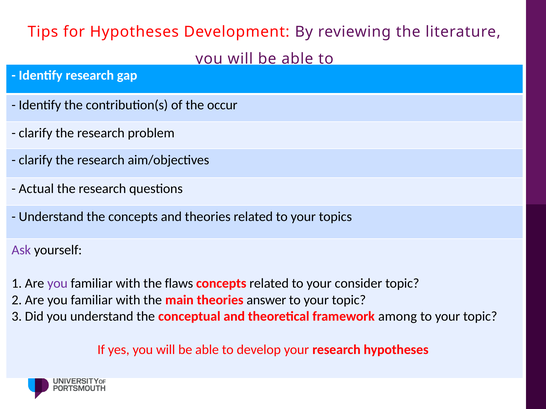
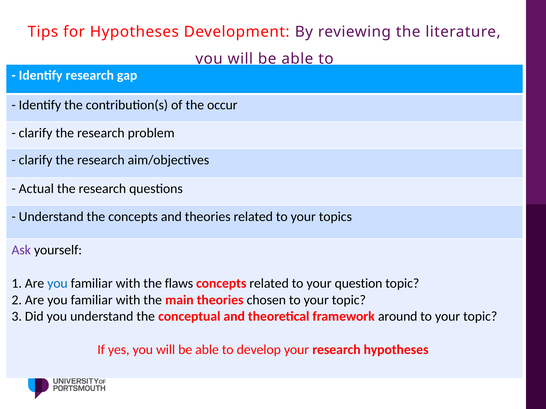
you at (57, 284) colour: purple -> blue
consider: consider -> question
answer: answer -> chosen
among: among -> around
